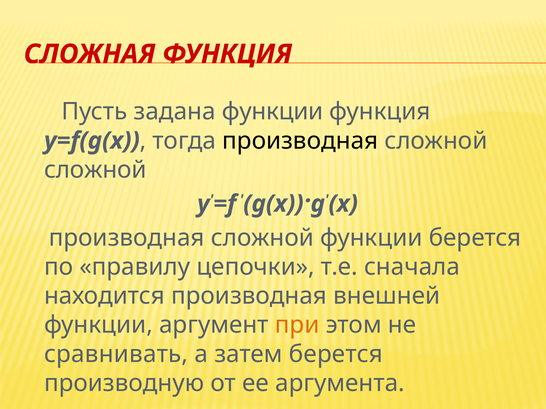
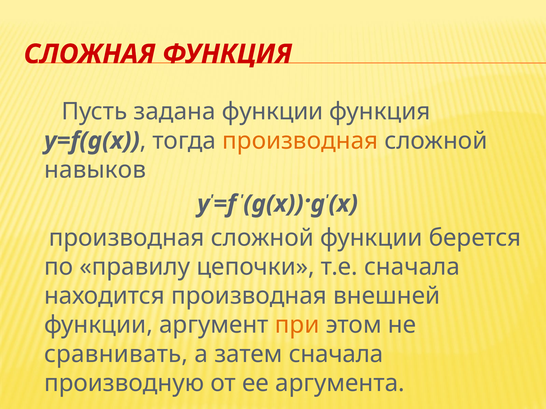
производная at (300, 141) colour: black -> orange
сложной at (95, 170): сложной -> навыков
затем берется: берется -> сначала
